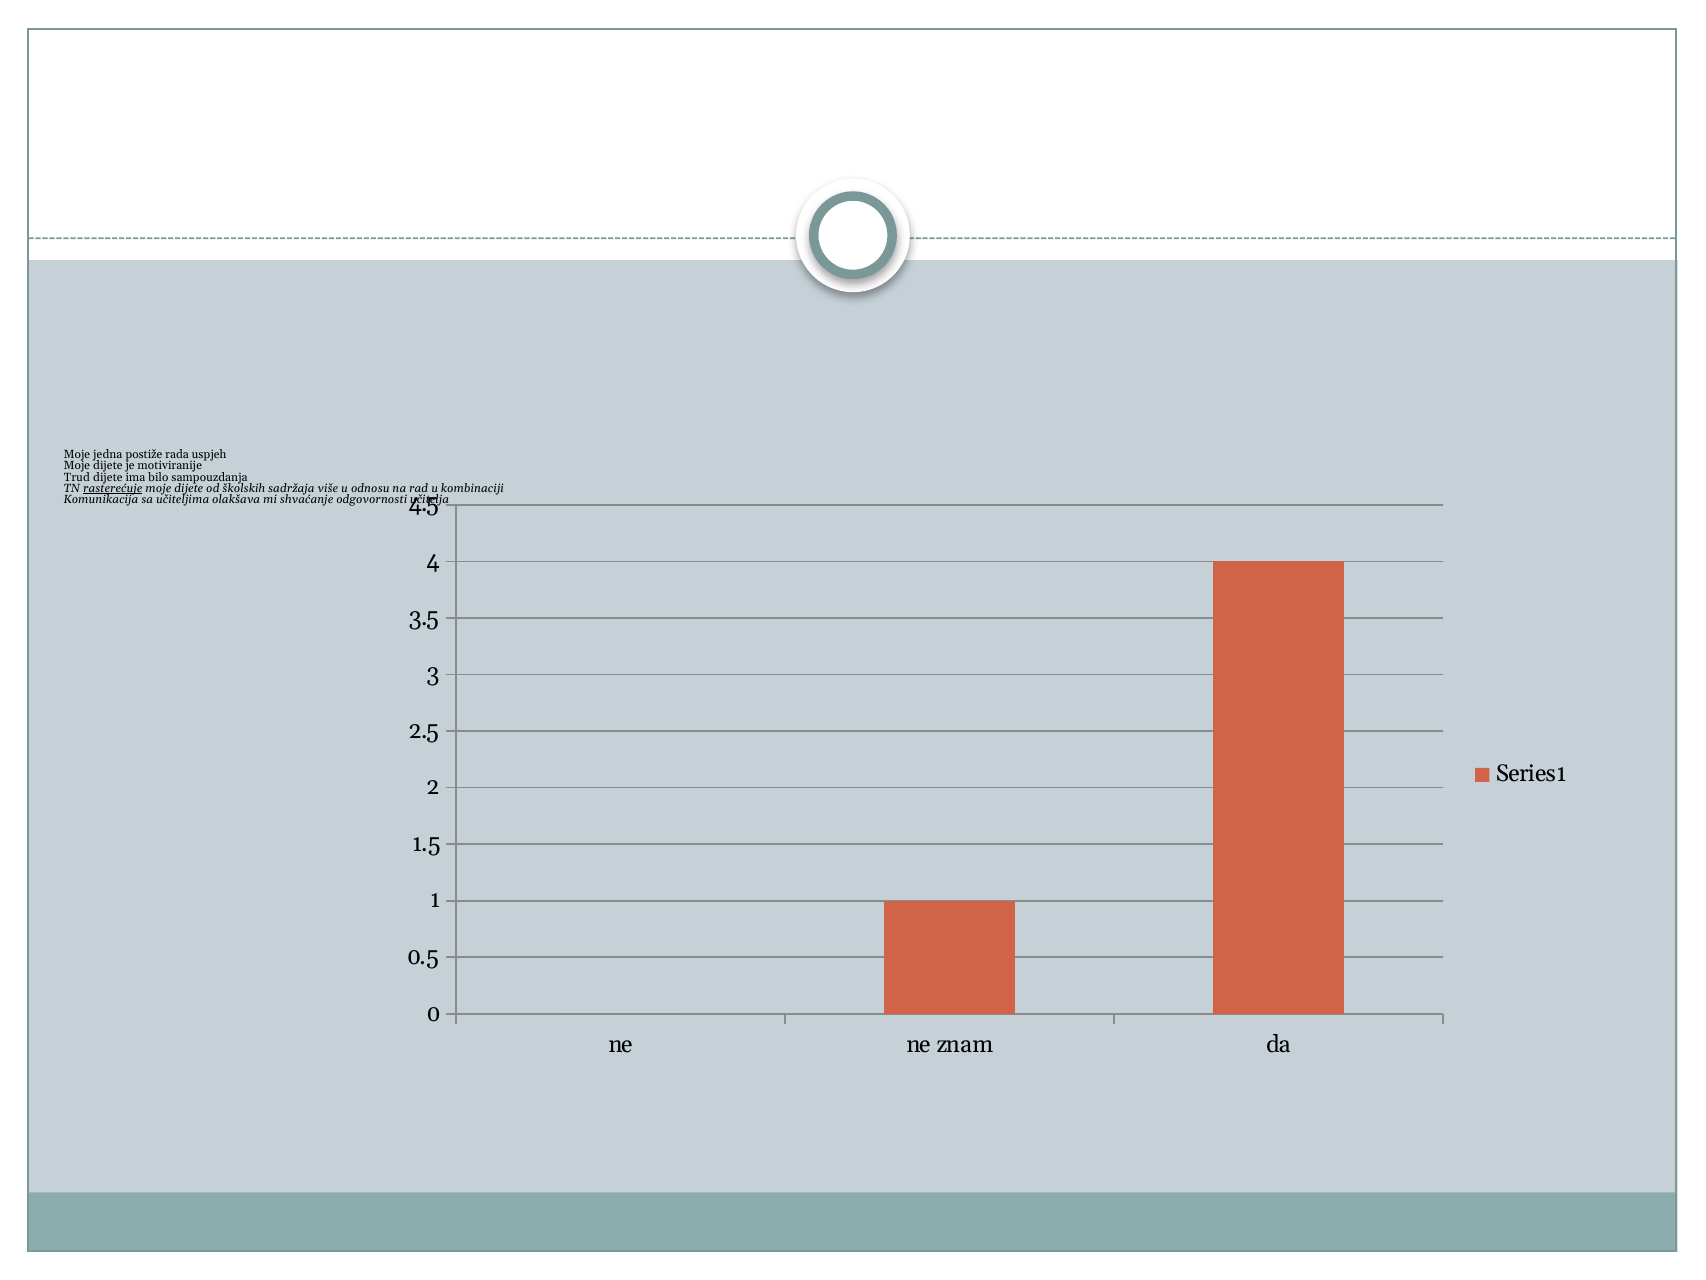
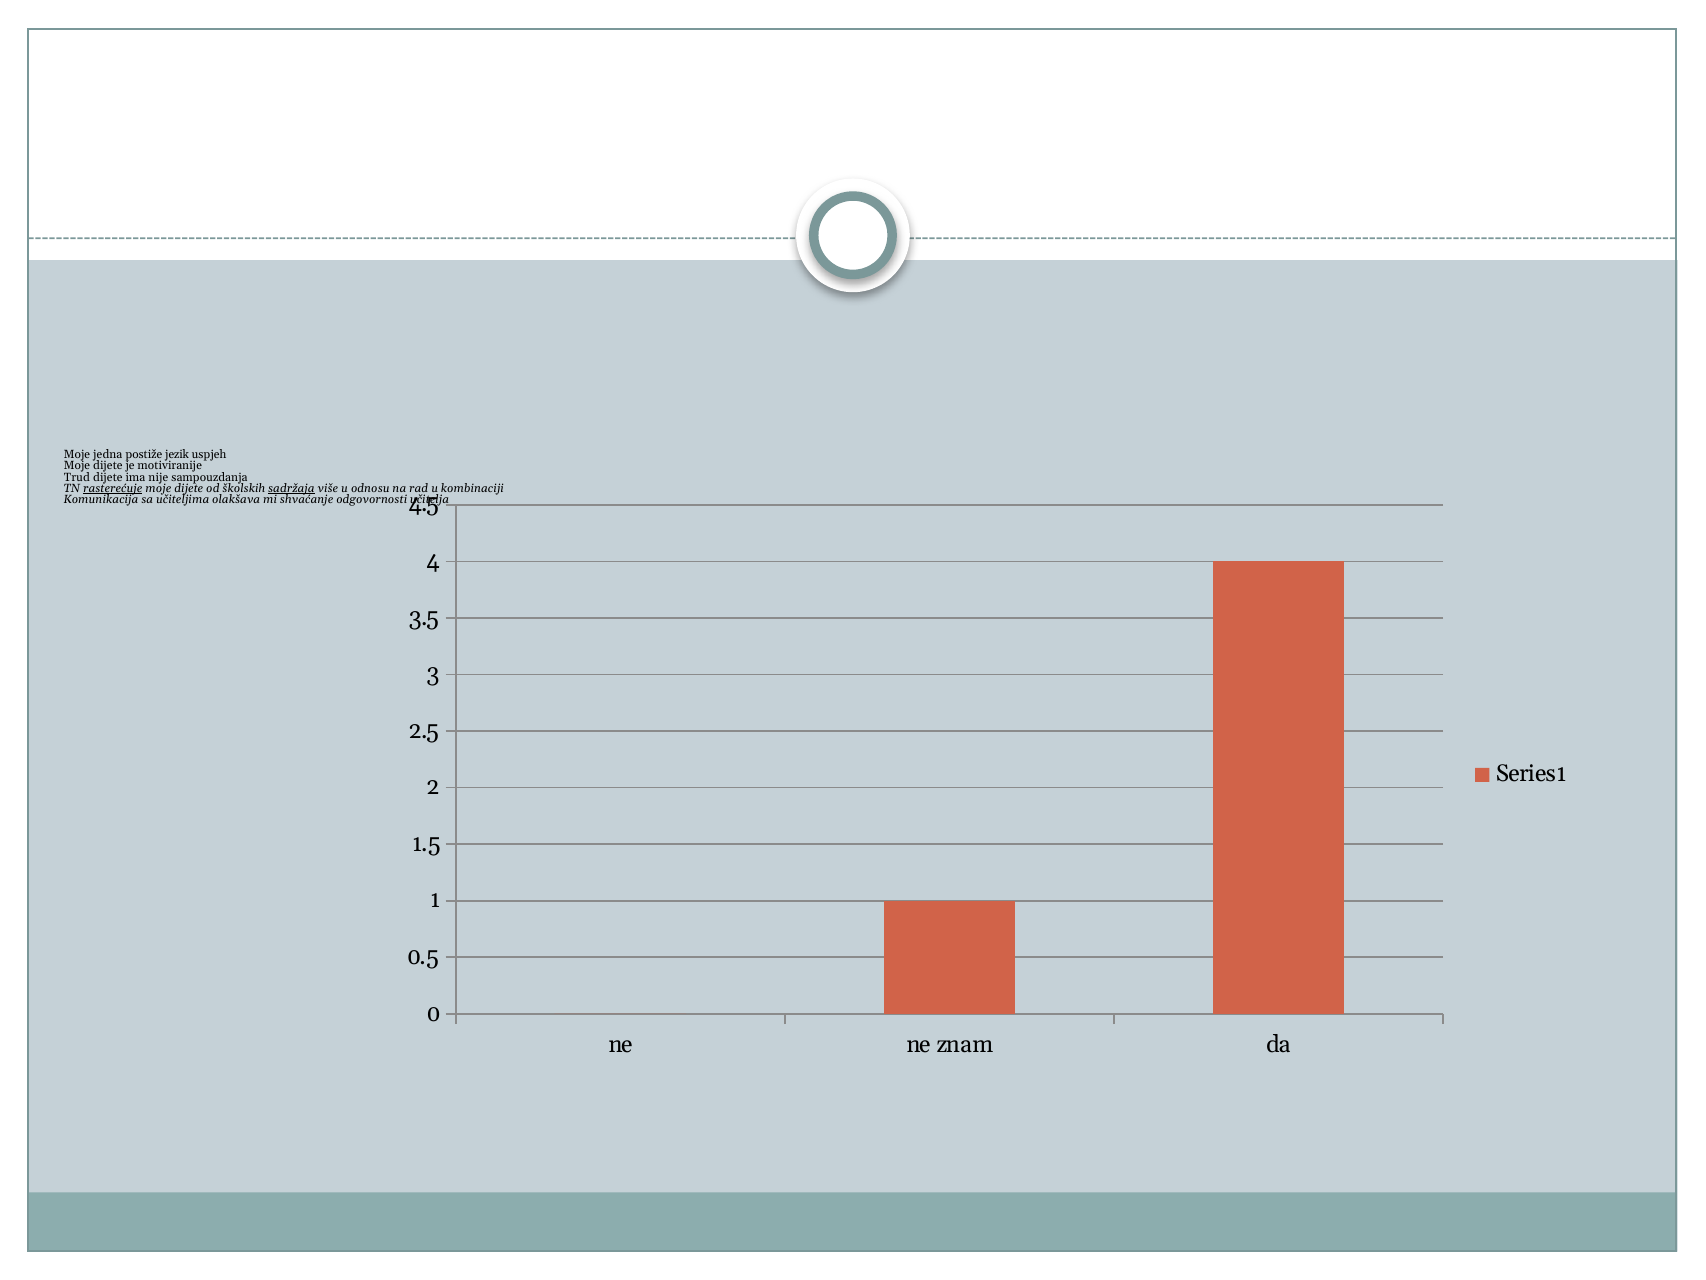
rada: rada -> jezik
bilo: bilo -> nije
sadržaja underline: none -> present
